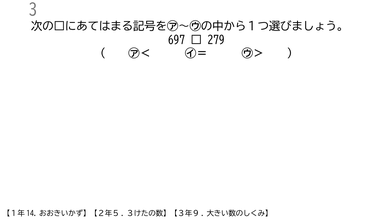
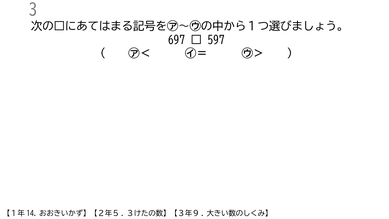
279: 279 -> 597
